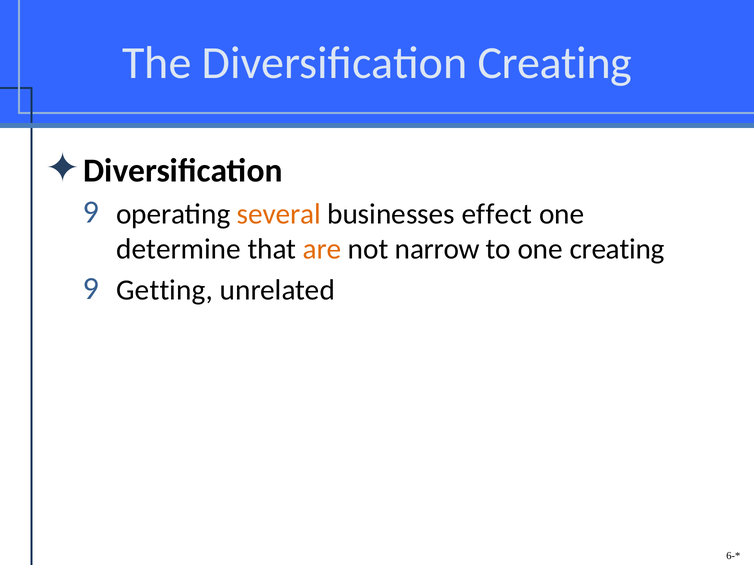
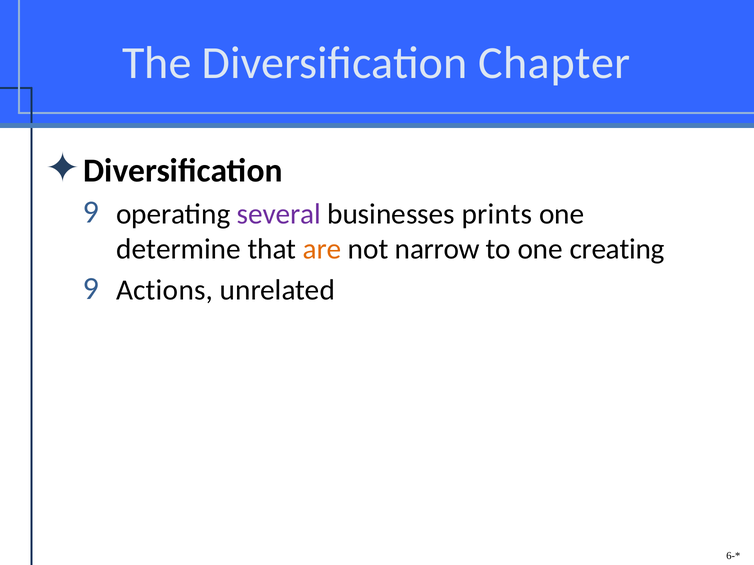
Diversification Creating: Creating -> Chapter
several colour: orange -> purple
effect: effect -> prints
Getting: Getting -> Actions
